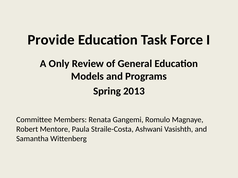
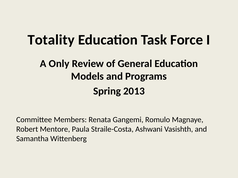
Provide: Provide -> Totality
